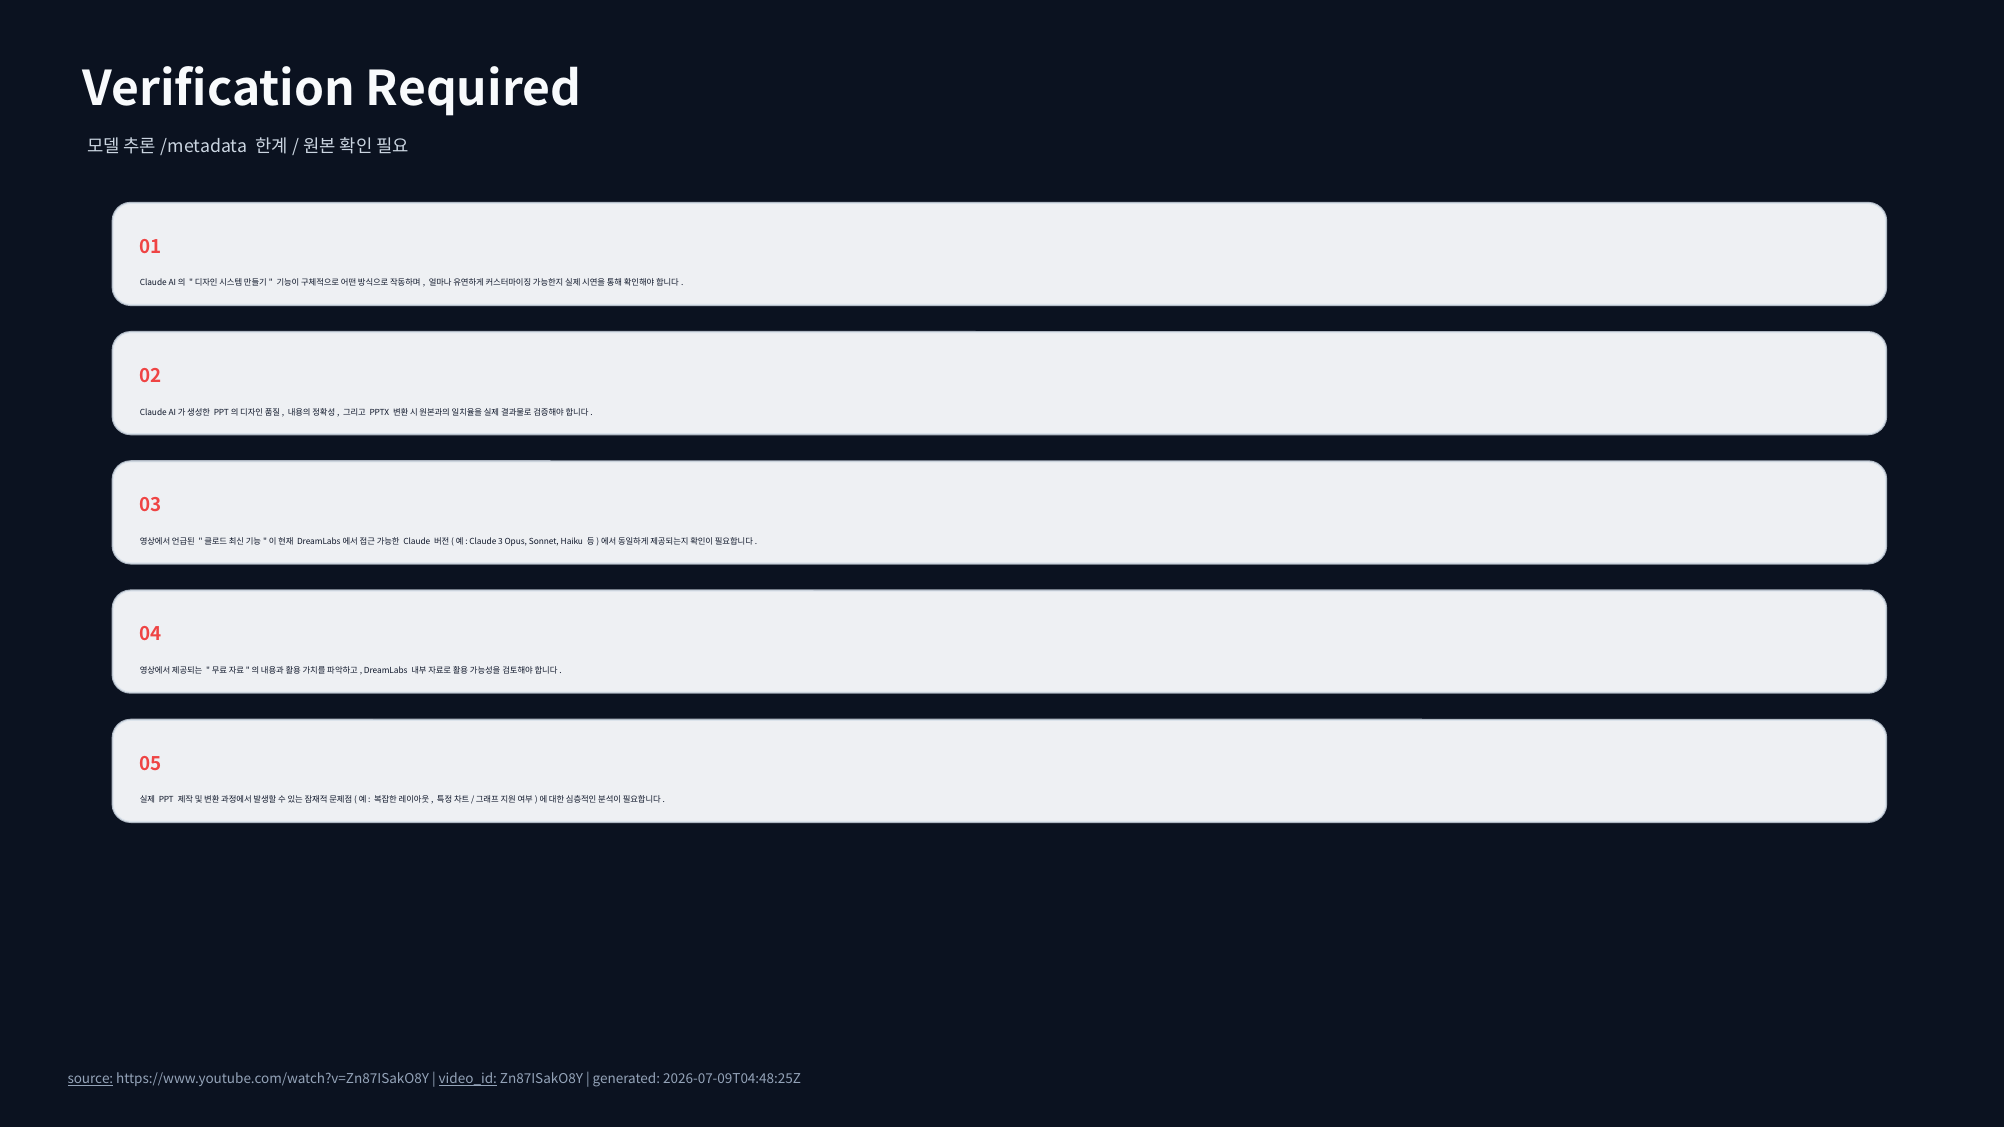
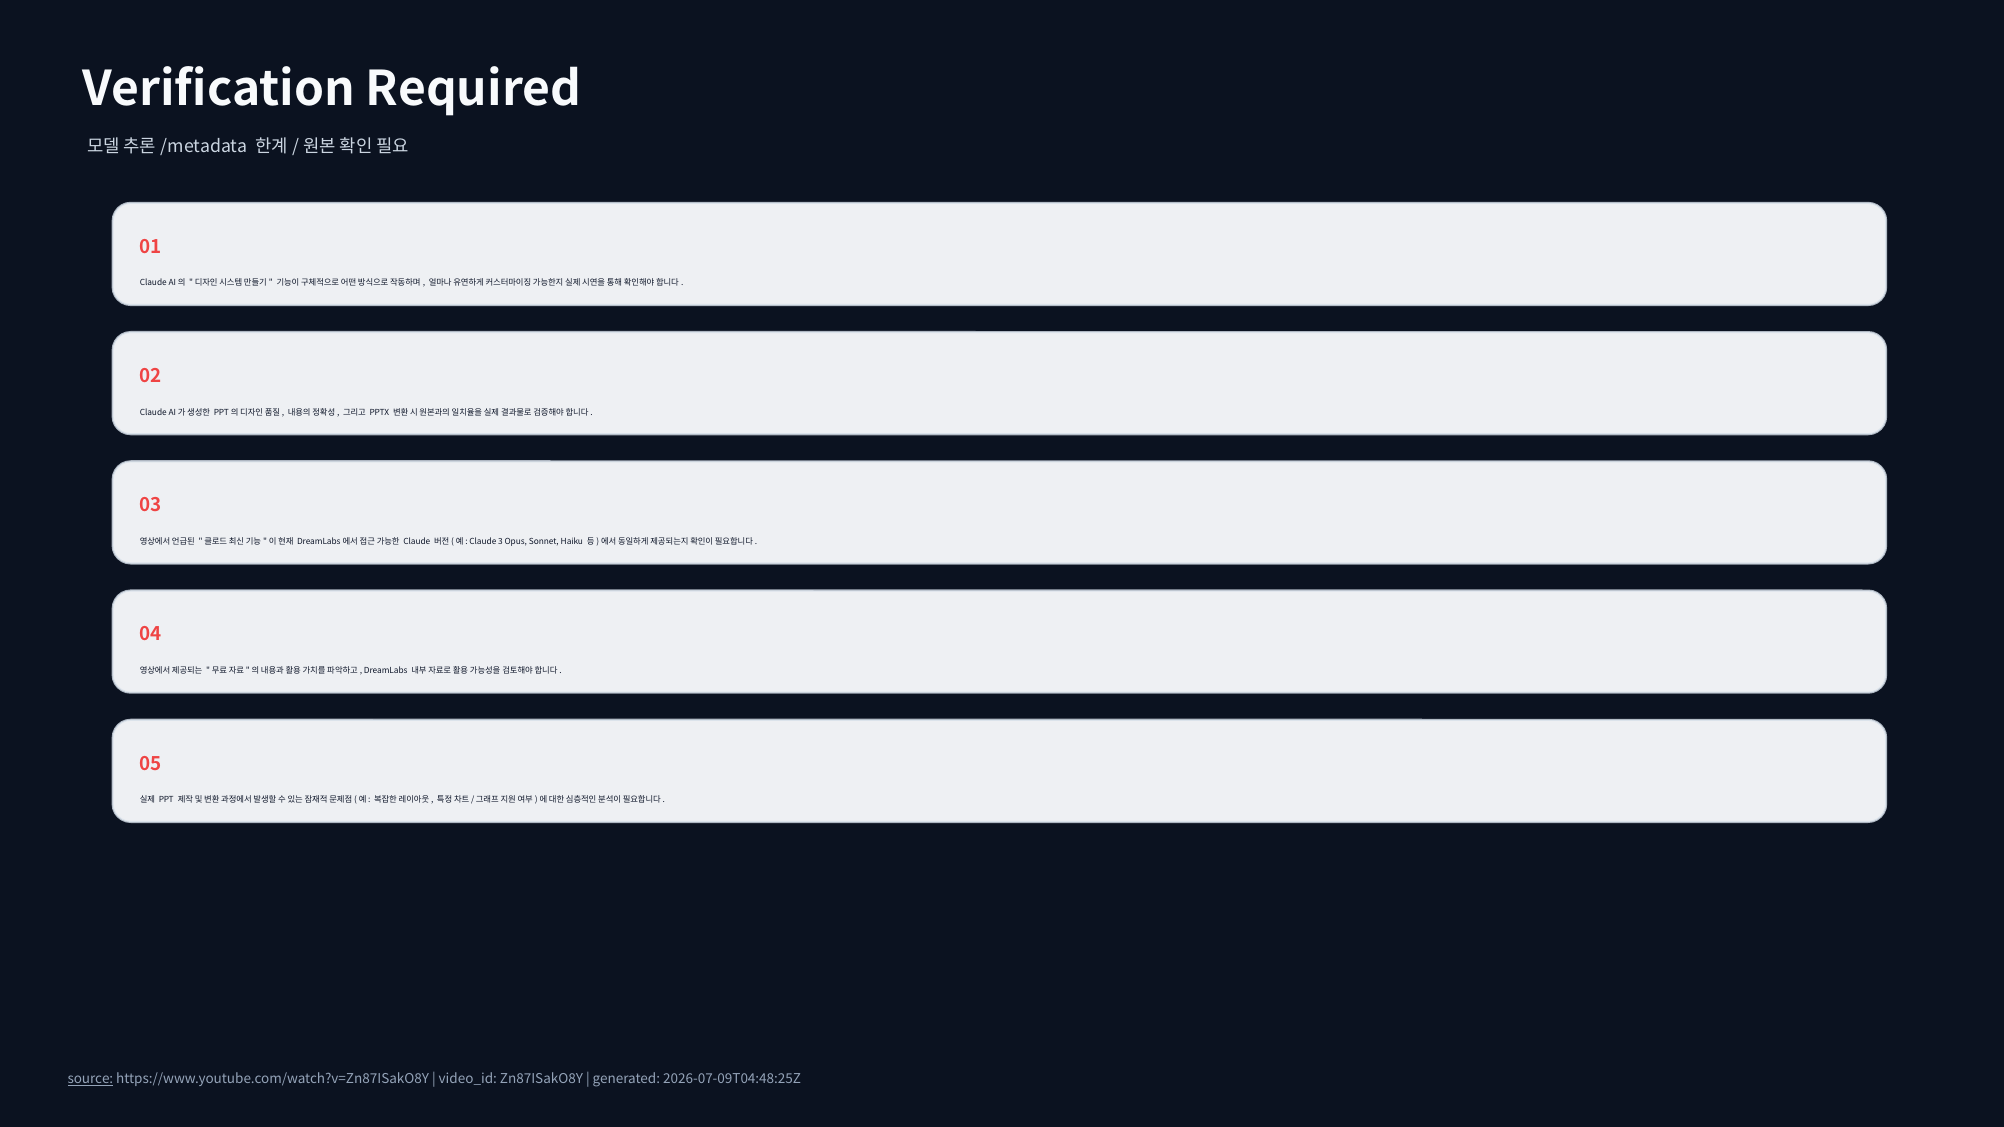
video_id underline: present -> none
